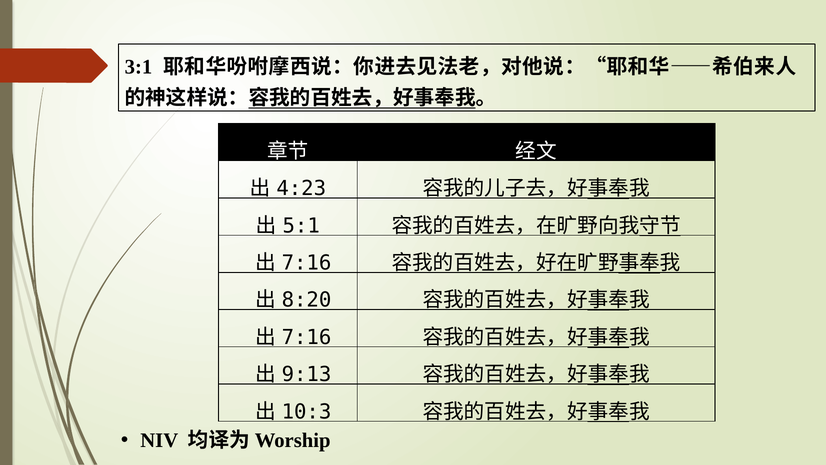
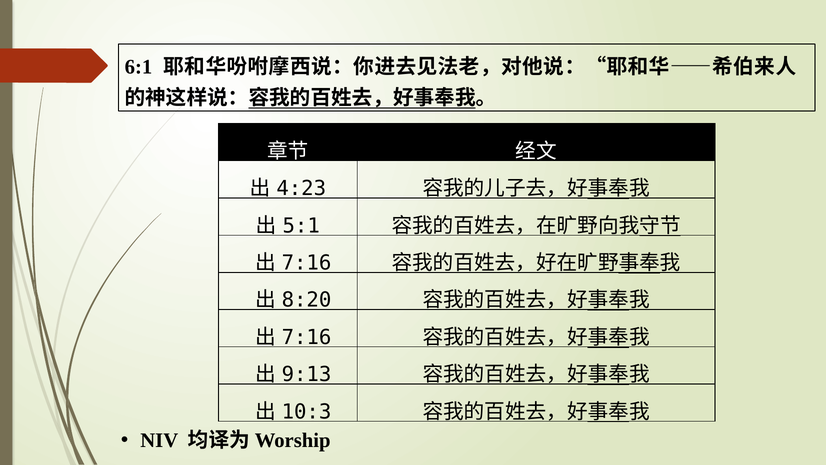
3:1: 3:1 -> 6:1
